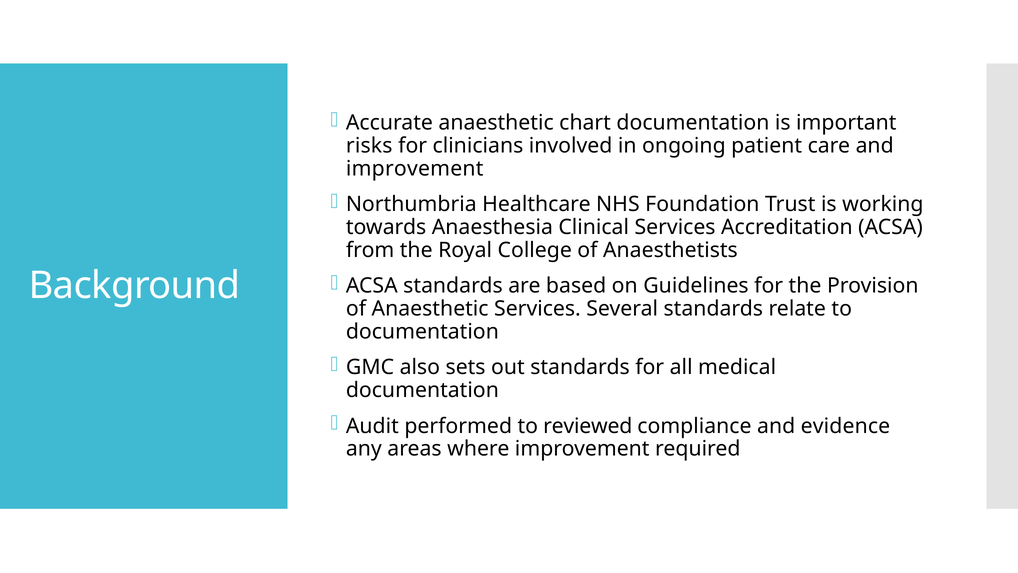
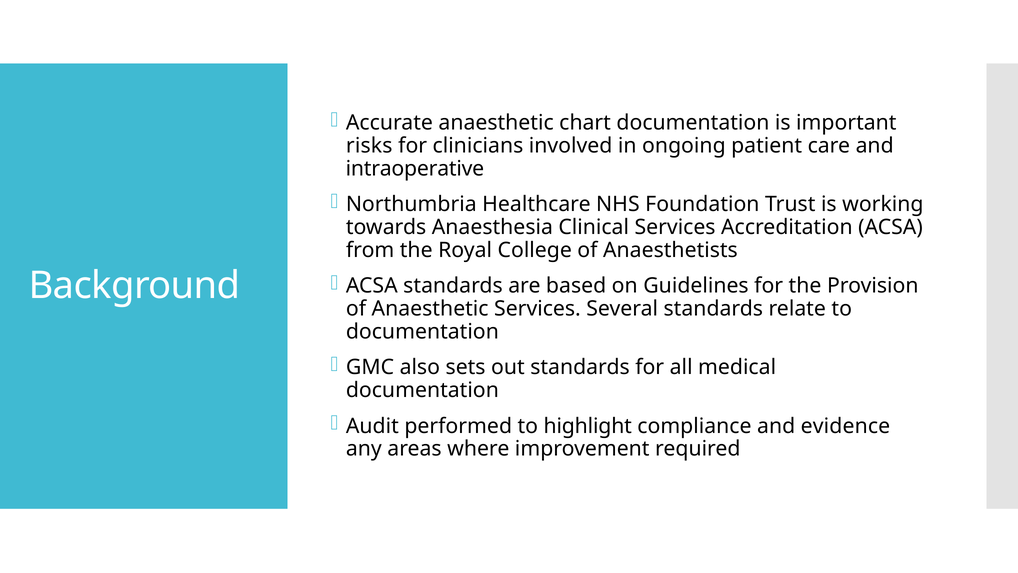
improvement at (415, 169): improvement -> intraoperative
reviewed: reviewed -> highlight
